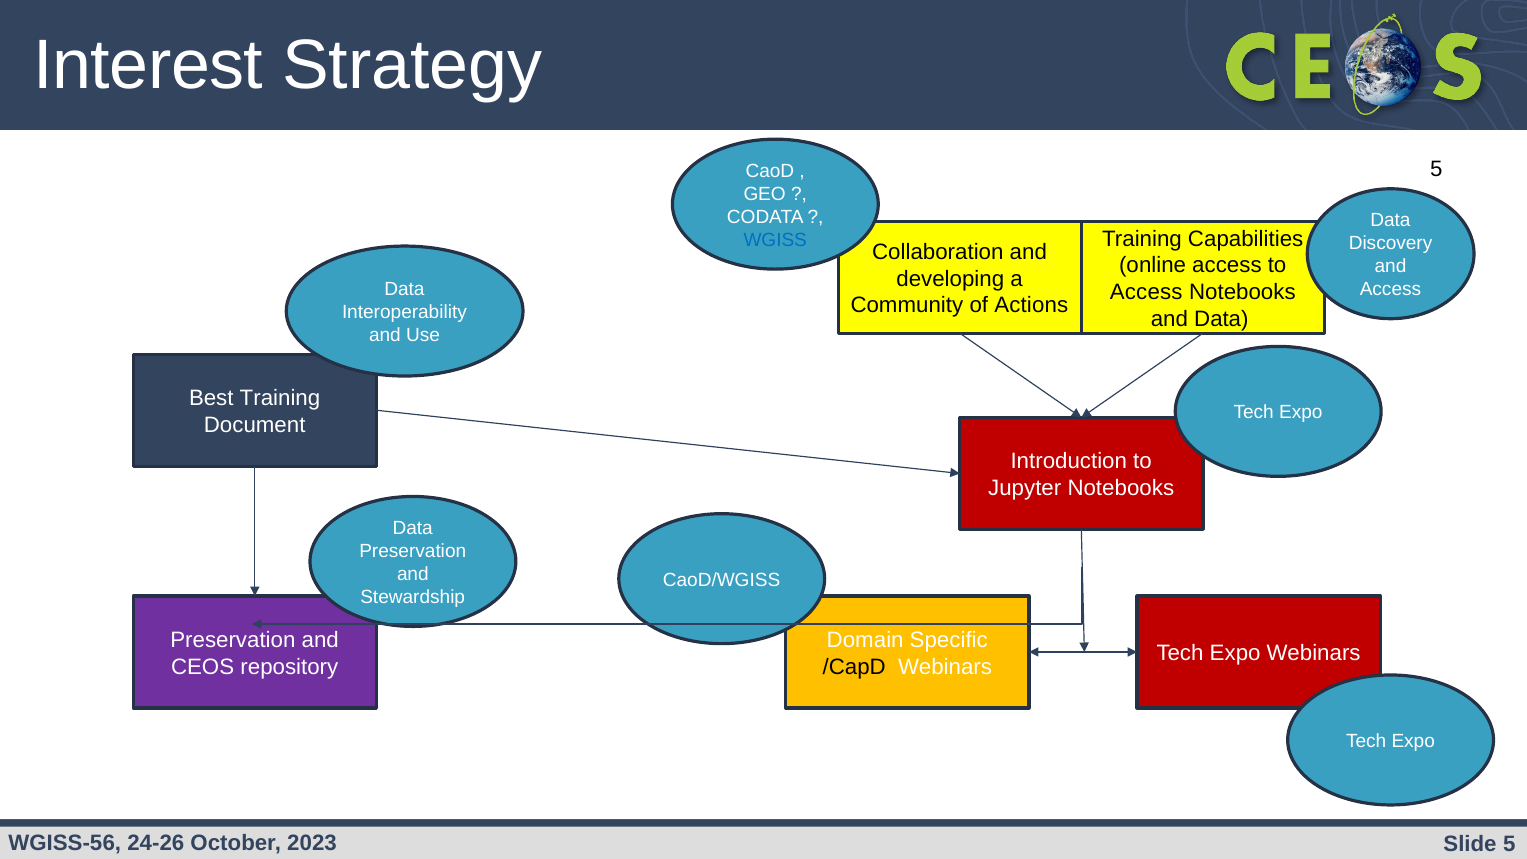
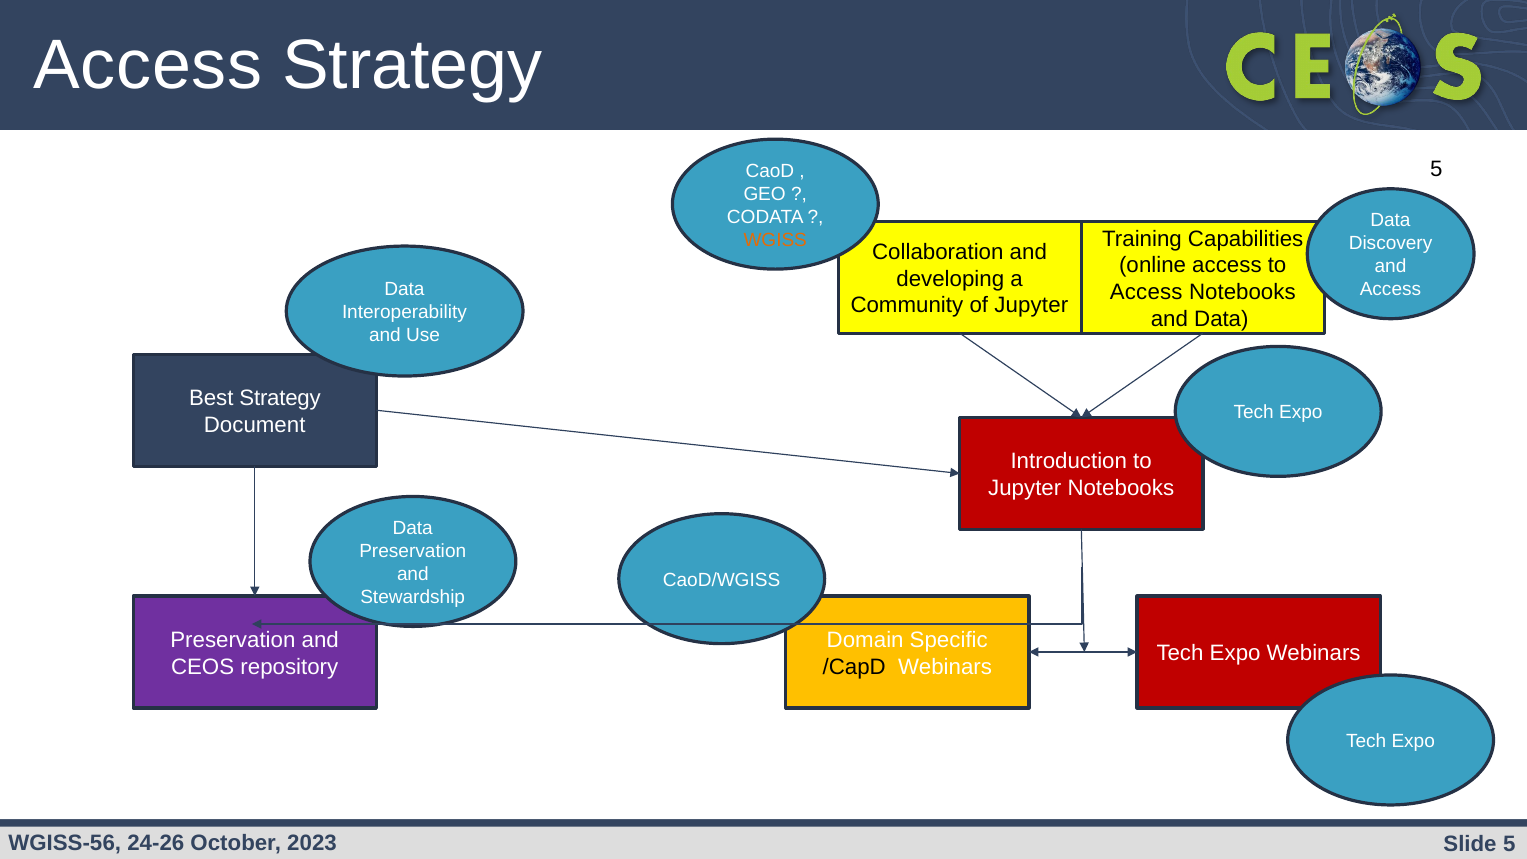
Interest at (148, 65): Interest -> Access
WGISS colour: blue -> orange
of Actions: Actions -> Jupyter
Best Training: Training -> Strategy
